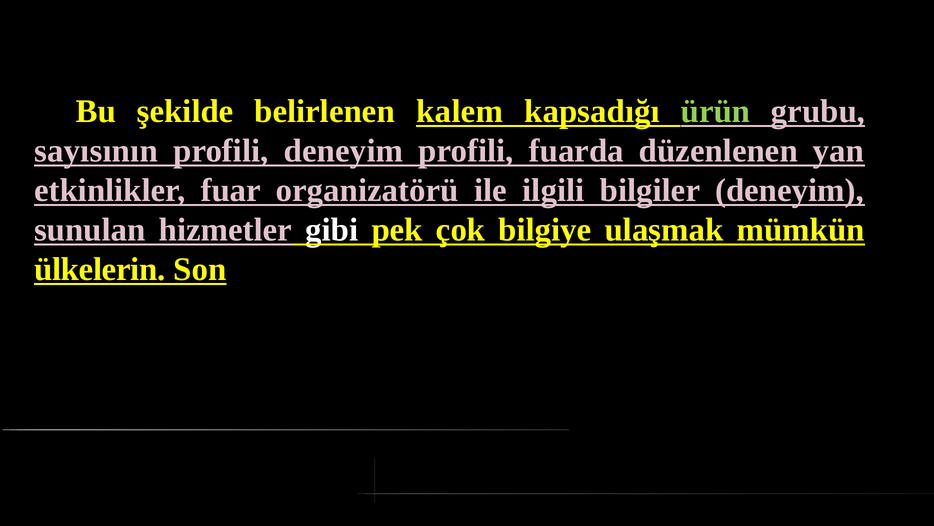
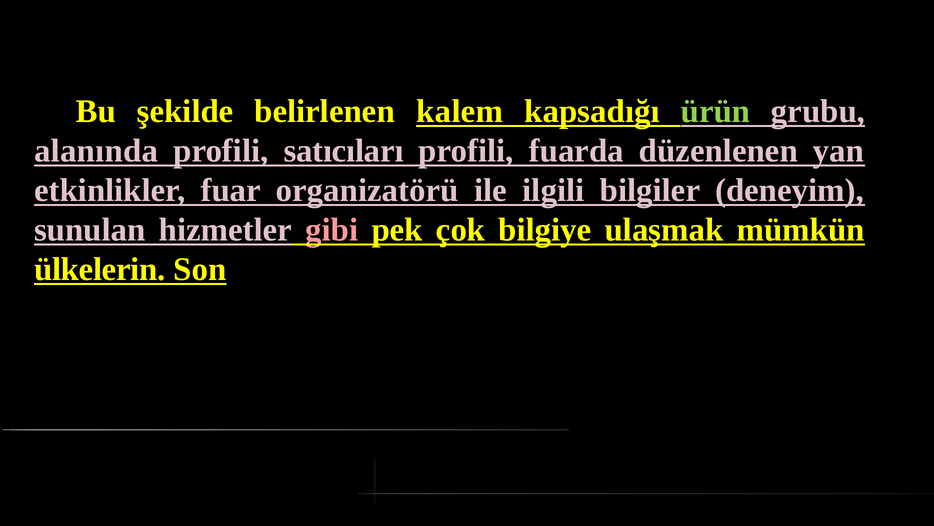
sayısının: sayısının -> alanında
profili deneyim: deneyim -> satıcıları
gibi colour: white -> pink
